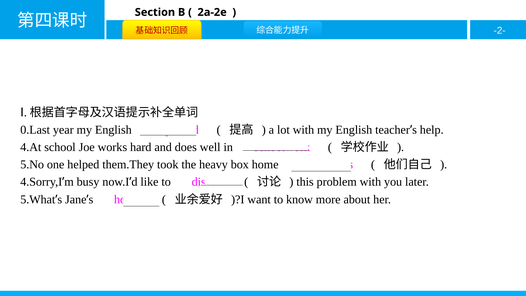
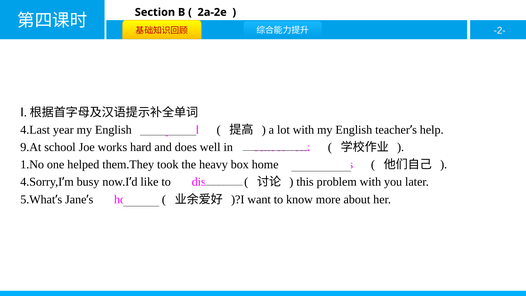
0.Last: 0.Last -> 4.Last
4.At: 4.At -> 9.At
5.No: 5.No -> 1.No
